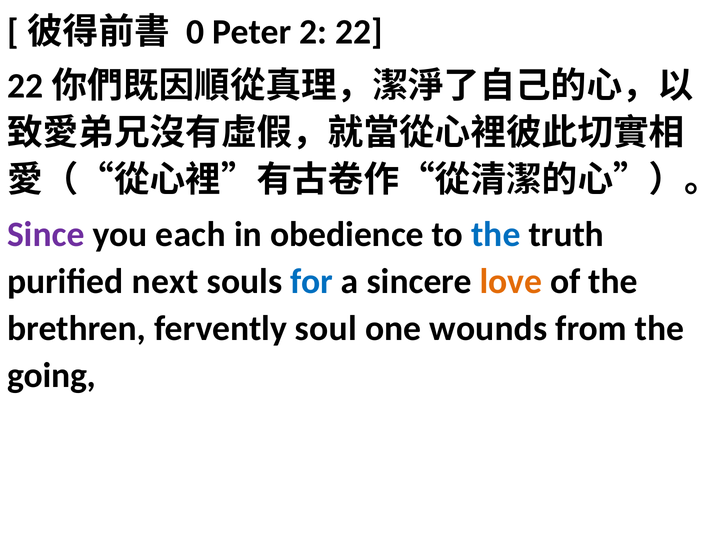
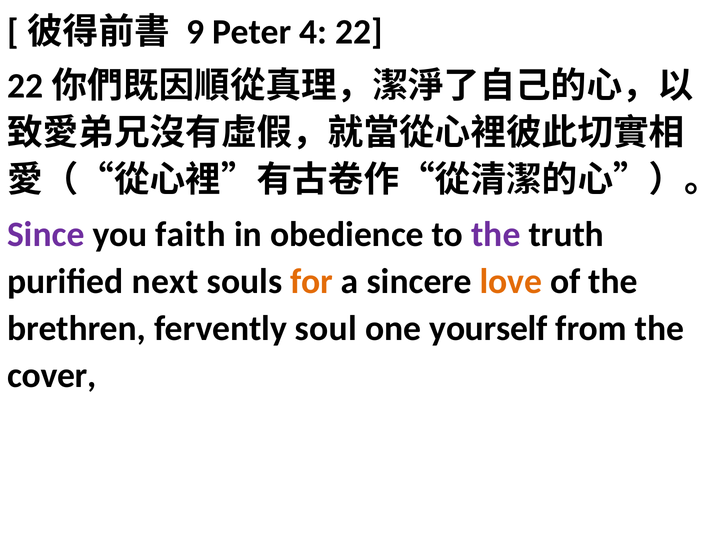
0: 0 -> 9
2: 2 -> 4
each: each -> faith
the at (496, 234) colour: blue -> purple
for colour: blue -> orange
wounds: wounds -> yourself
going: going -> cover
